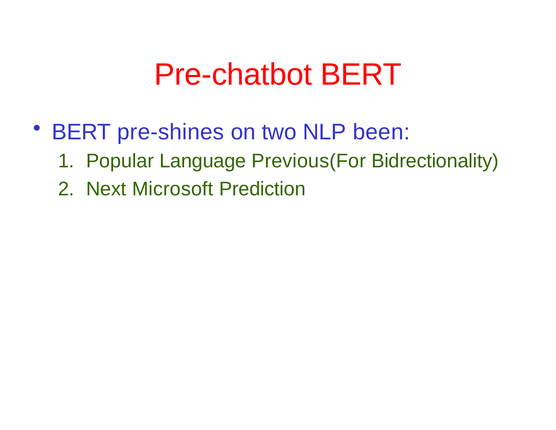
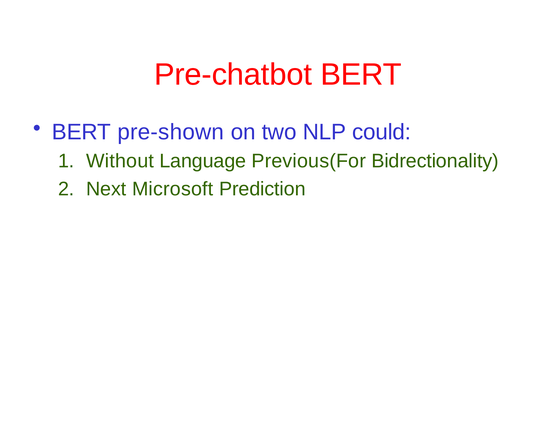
pre-shines: pre-shines -> pre-shown
been: been -> could
Popular: Popular -> Without
